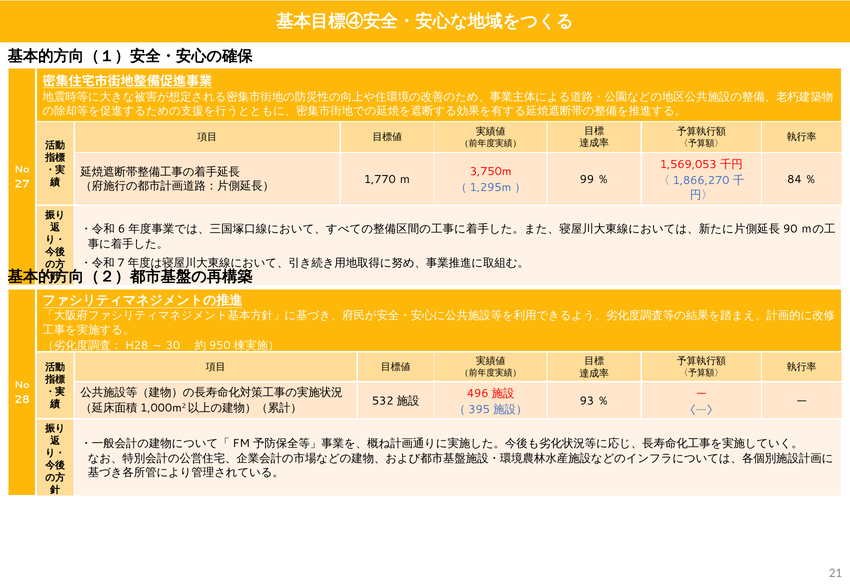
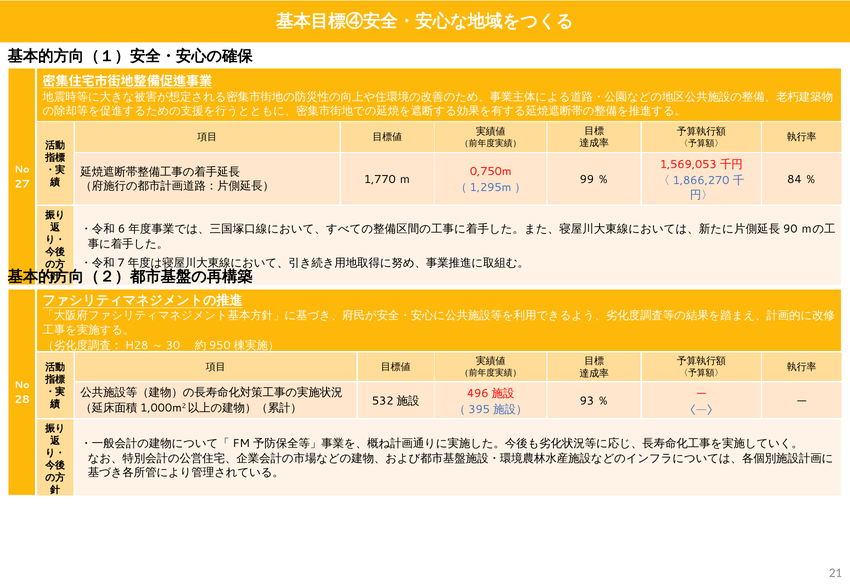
3,750m: 3,750m -> 0,750m
